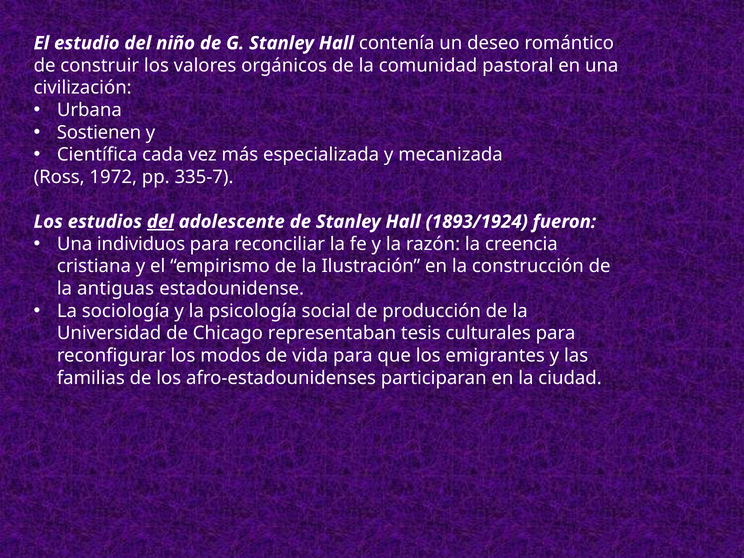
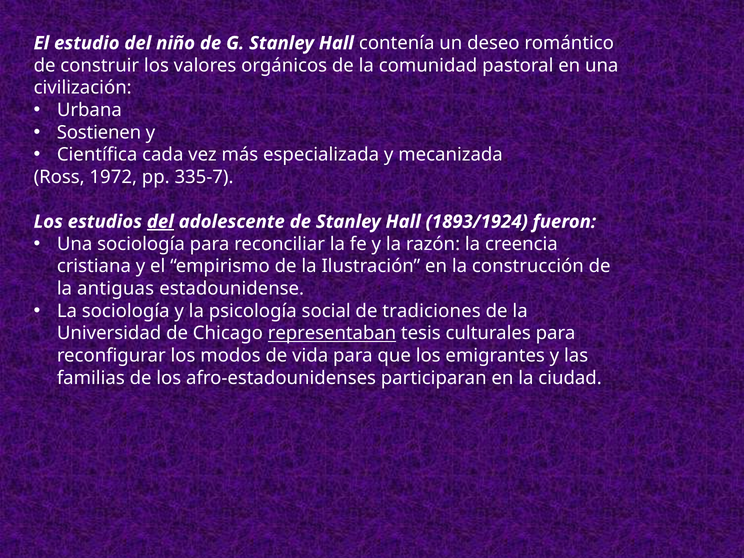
Una individuos: individuos -> sociología
producción: producción -> tradiciones
representaban underline: none -> present
